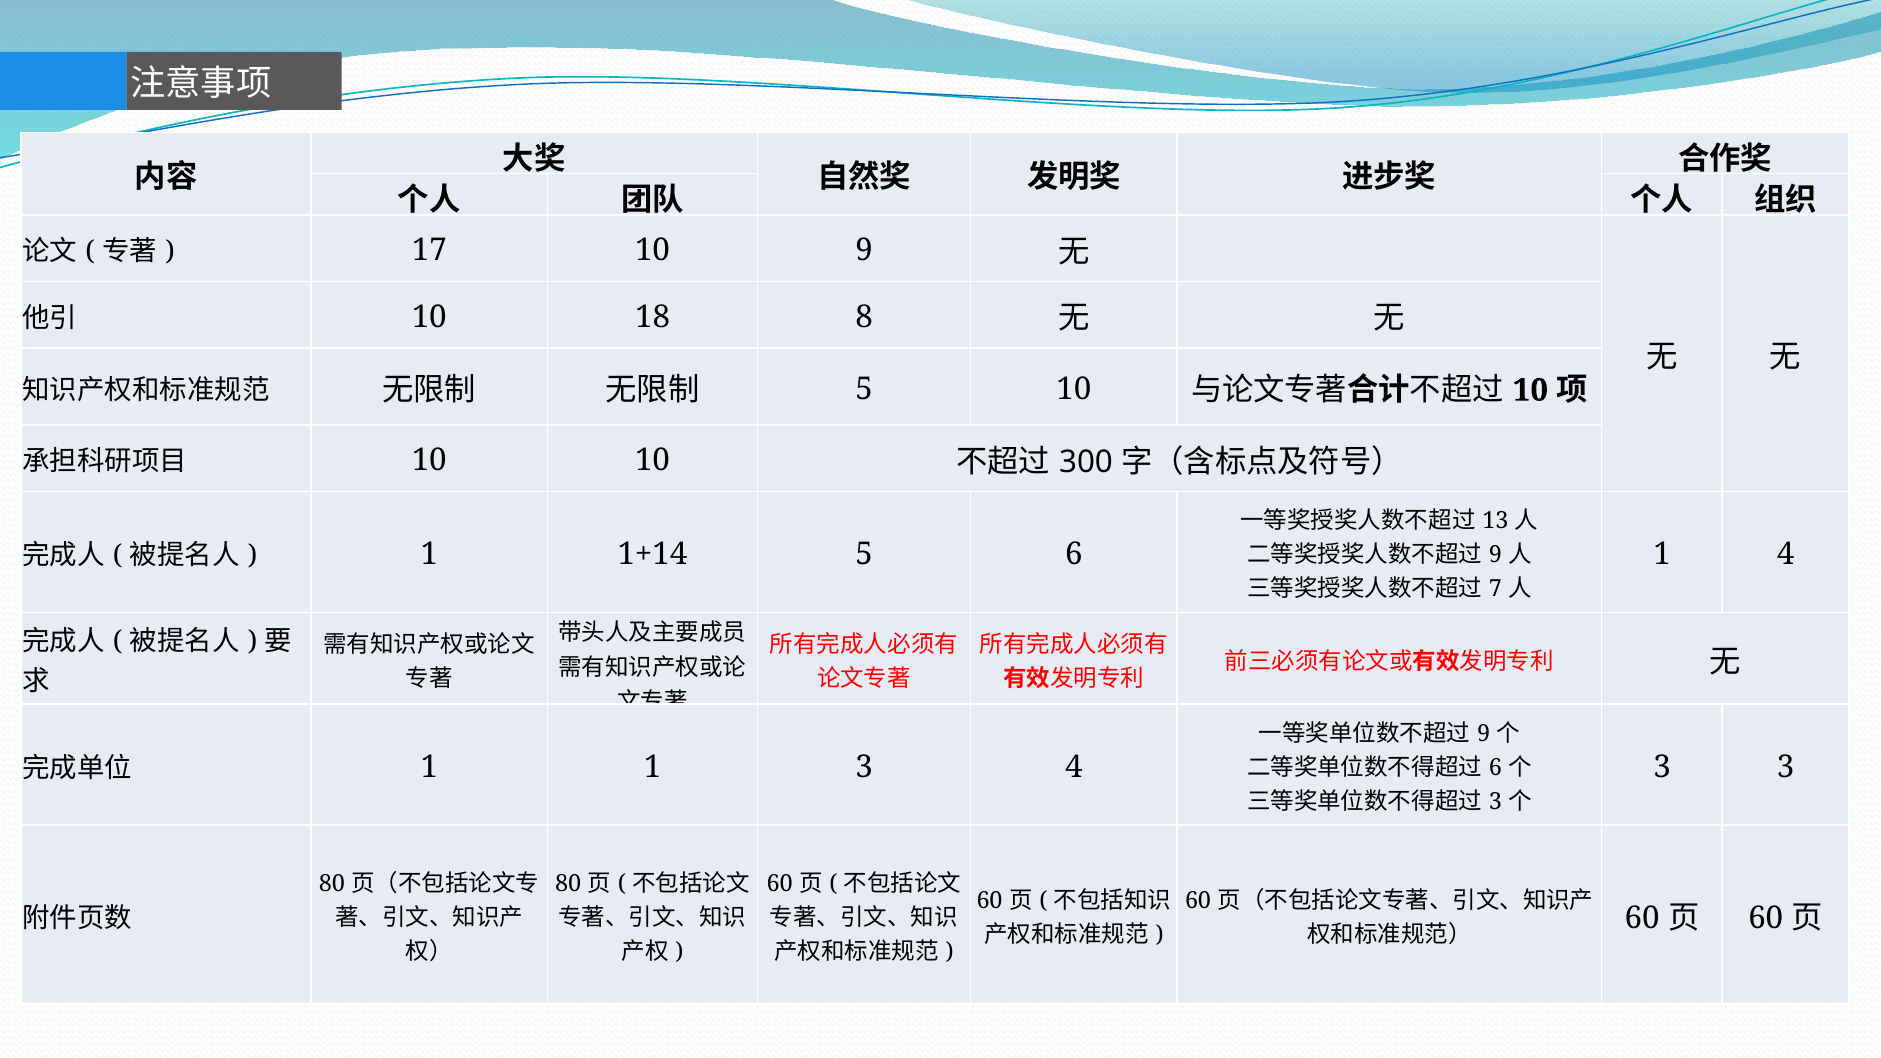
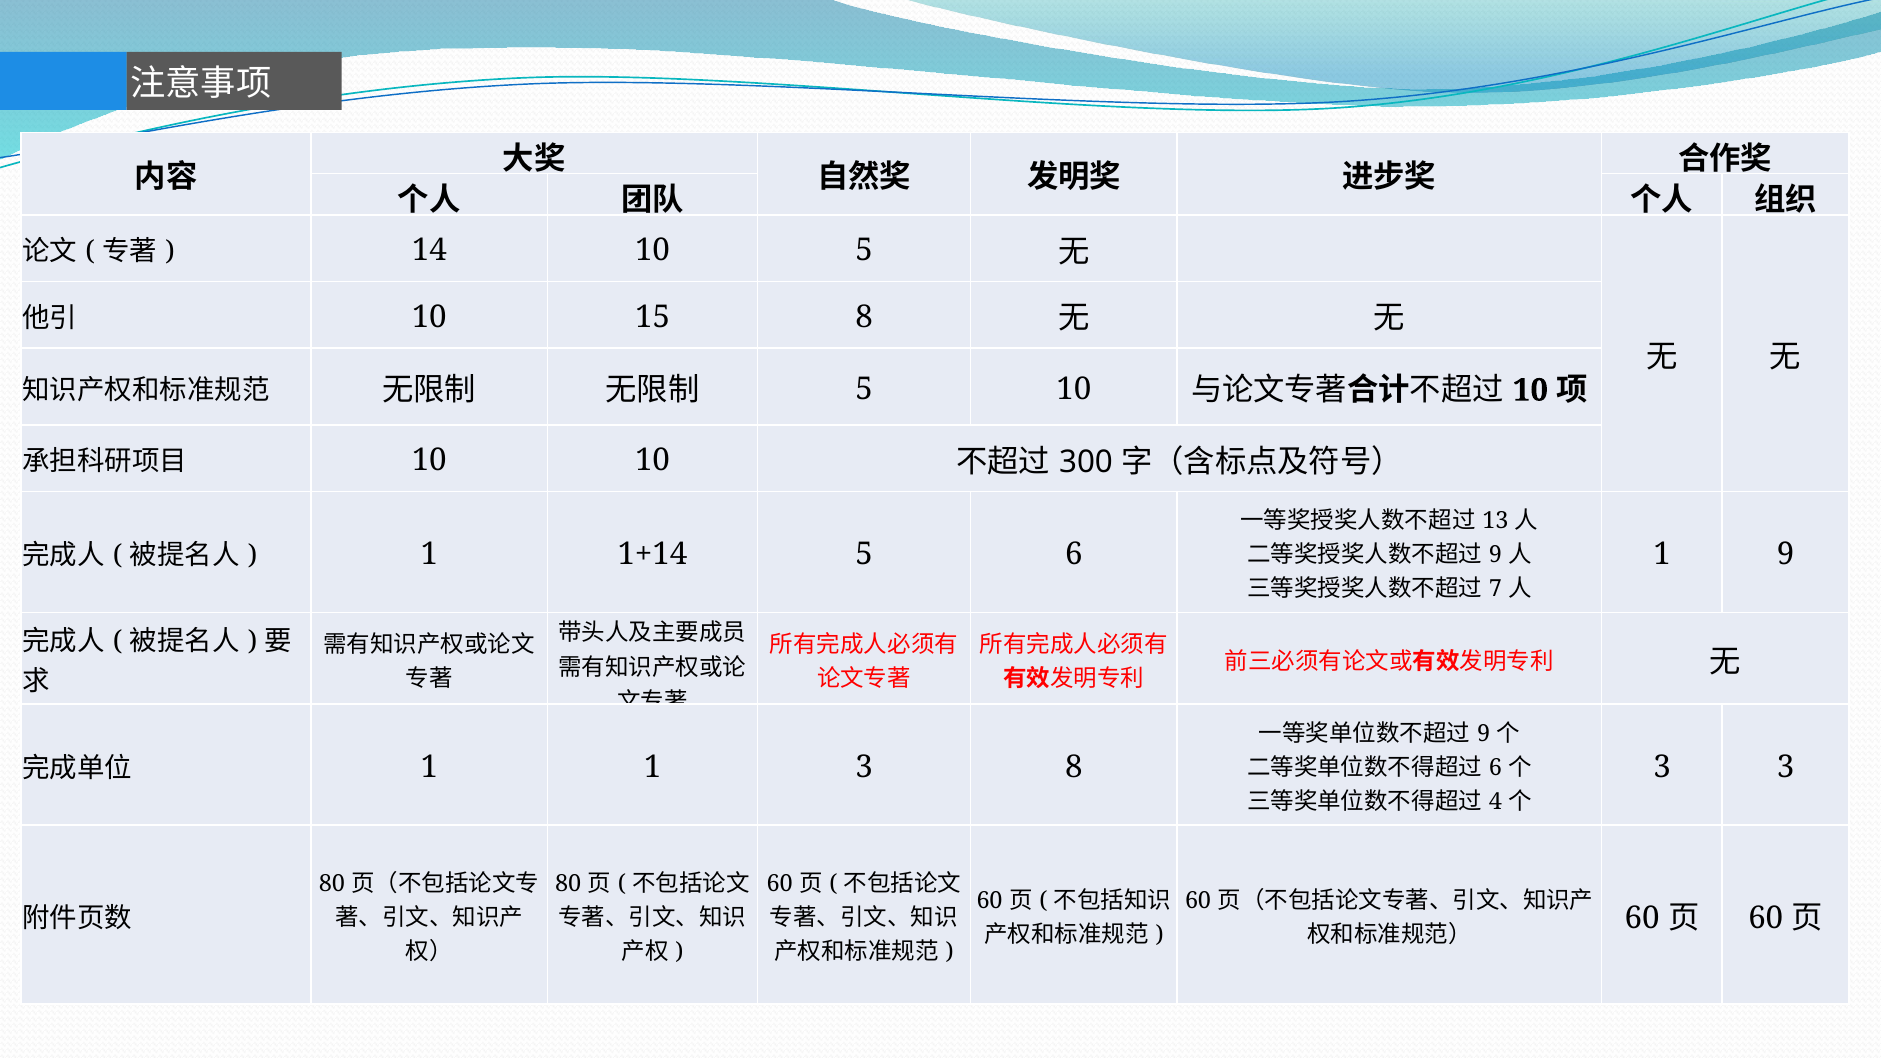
17: 17 -> 14
10 9: 9 -> 5
18: 18 -> 15
1 4: 4 -> 9
3 4: 4 -> 8
3 at (1496, 802): 3 -> 4
